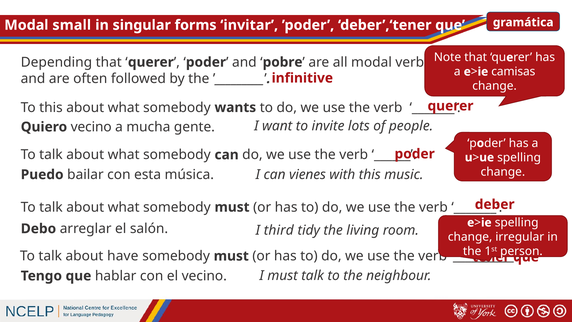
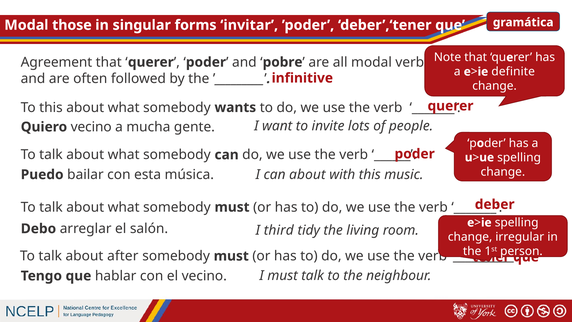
small: small -> those
Depending: Depending -> Agreement
camisas: camisas -> definite
can vienes: vienes -> about
have: have -> after
